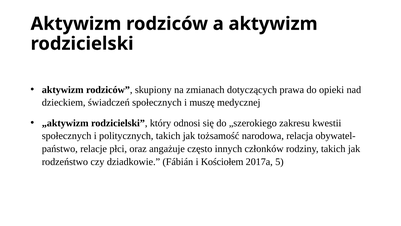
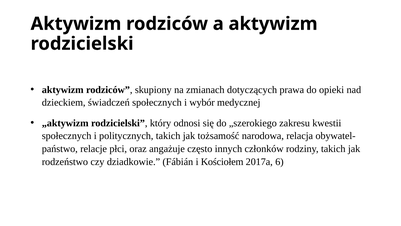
muszę: muszę -> wybór
5: 5 -> 6
